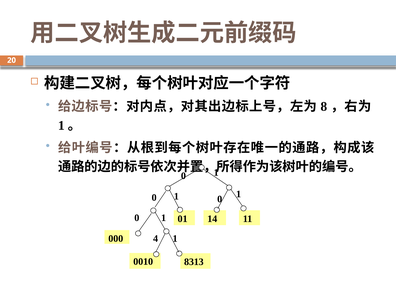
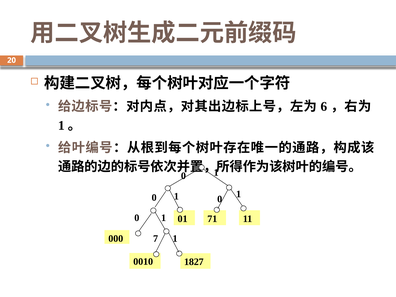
8: 8 -> 6
14: 14 -> 71
4: 4 -> 7
8313: 8313 -> 1827
